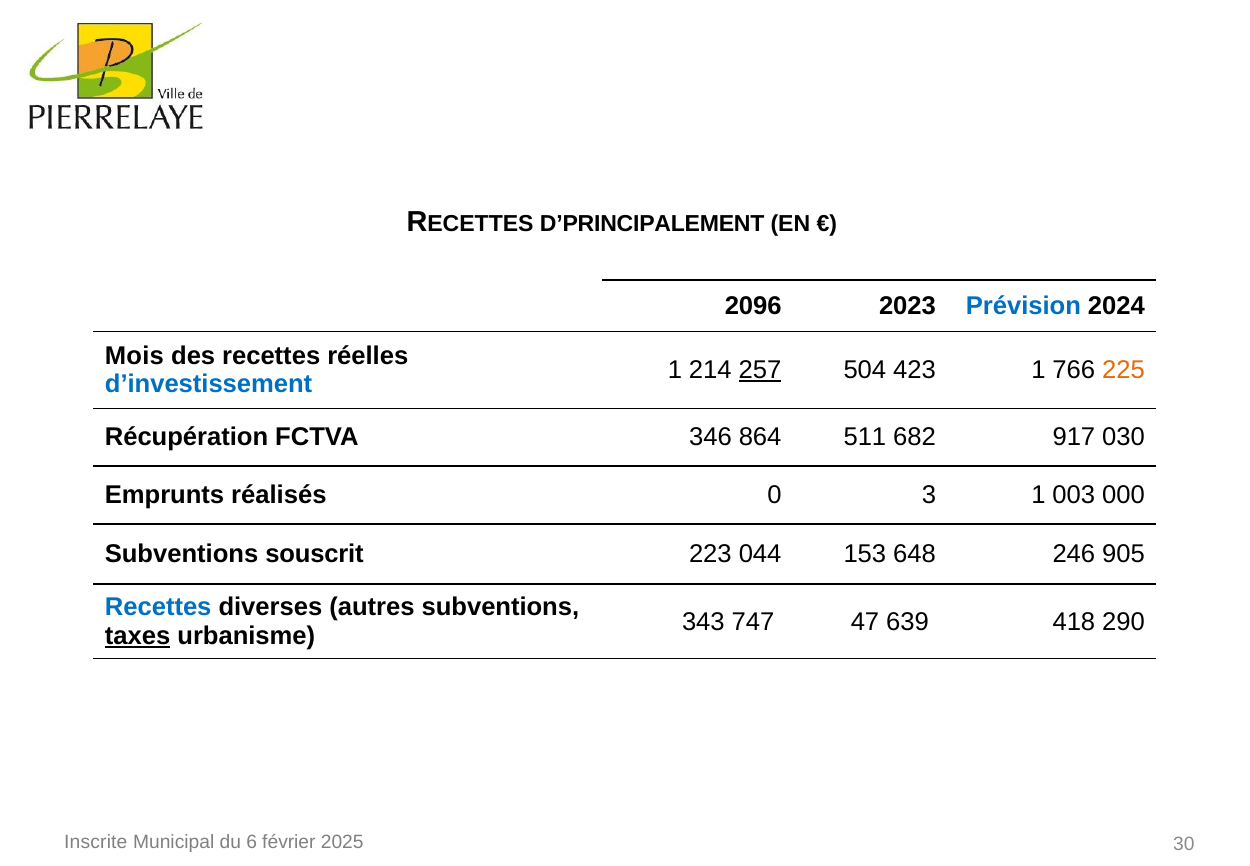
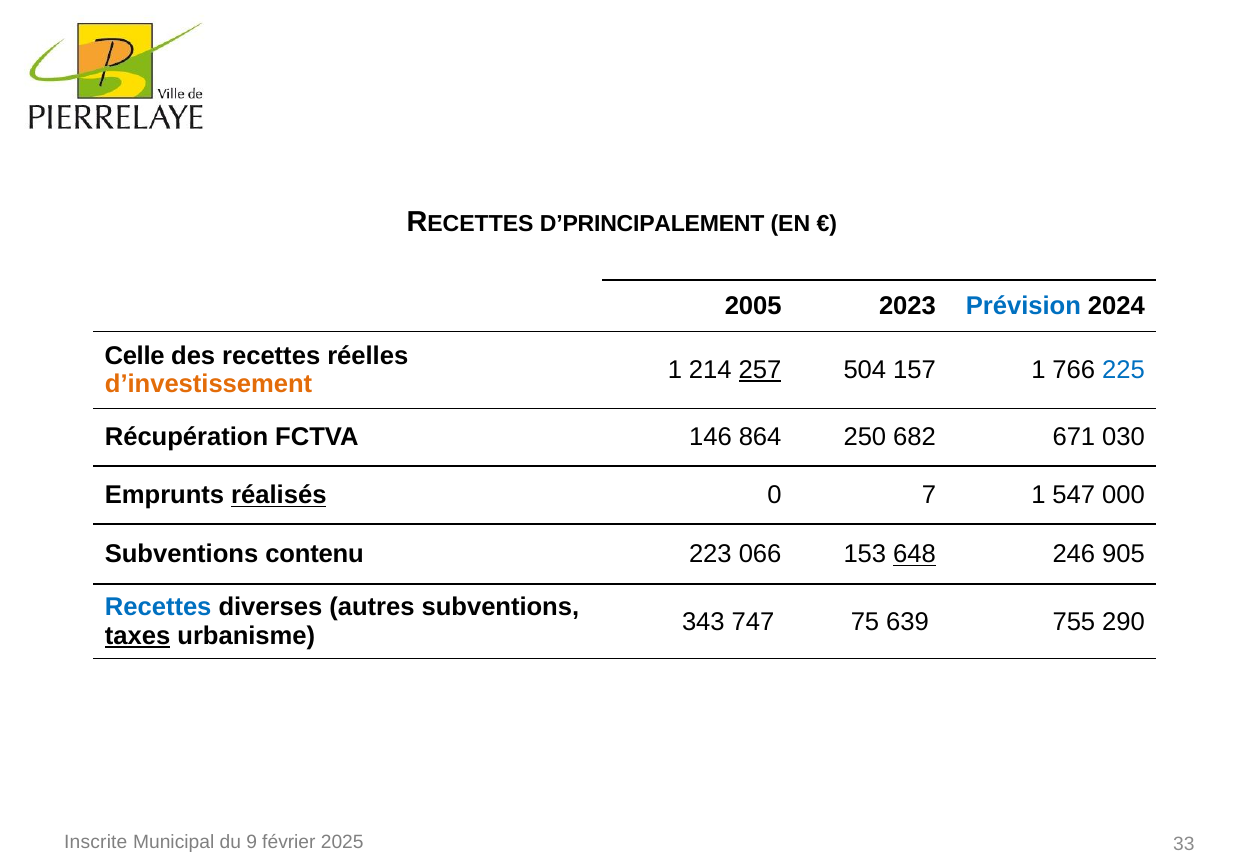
2096: 2096 -> 2005
Mois: Mois -> Celle
423: 423 -> 157
225 colour: orange -> blue
d’investissement colour: blue -> orange
346: 346 -> 146
511: 511 -> 250
917: 917 -> 671
réalisés underline: none -> present
3: 3 -> 7
003: 003 -> 547
souscrit: souscrit -> contenu
044: 044 -> 066
648 underline: none -> present
47: 47 -> 75
418: 418 -> 755
6: 6 -> 9
30: 30 -> 33
